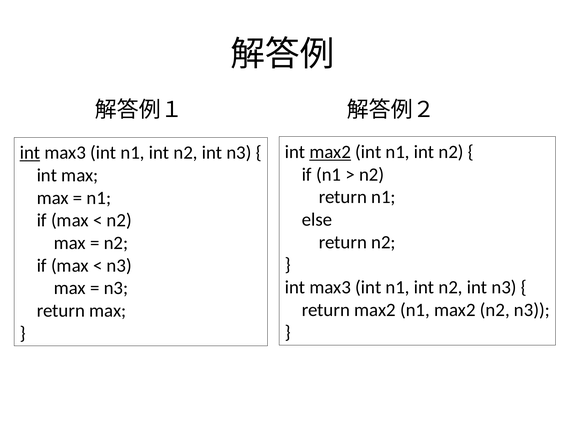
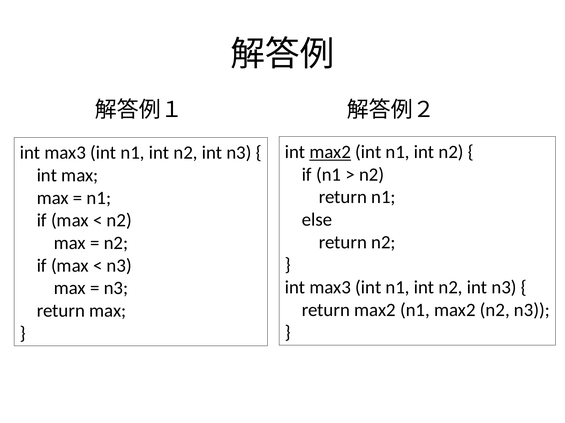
int at (30, 153) underline: present -> none
